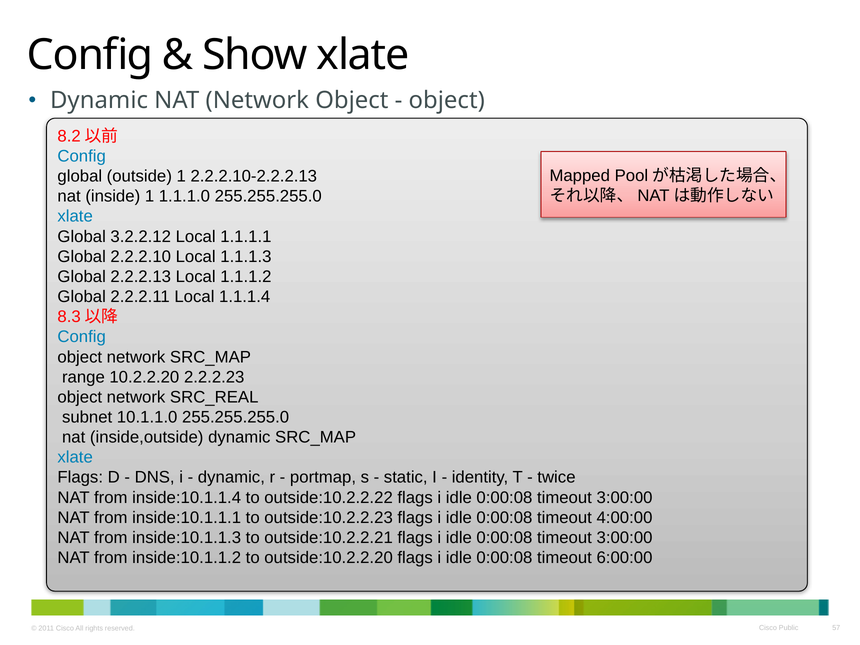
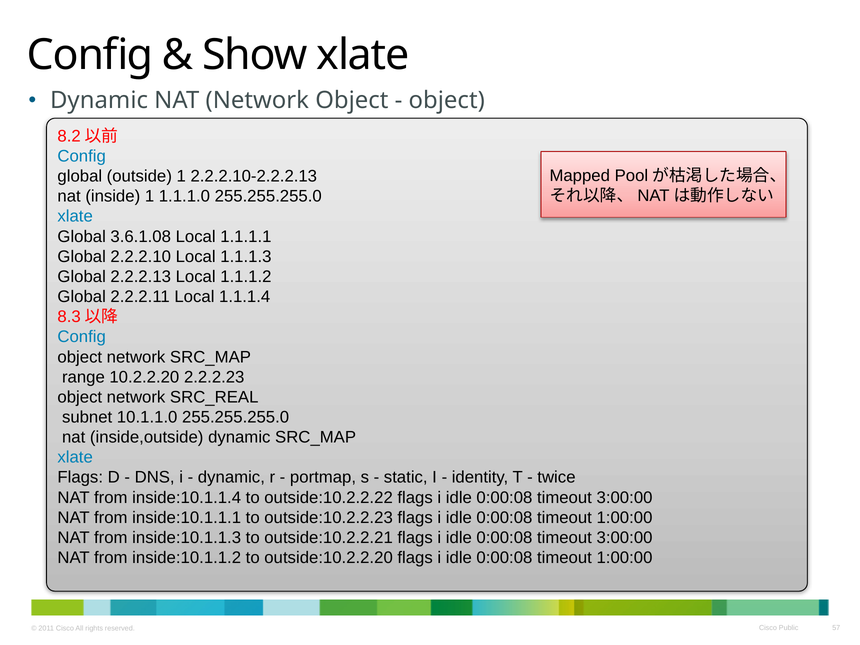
3.2.2.12: 3.2.2.12 -> 3.6.1.08
4:00:00 at (624, 518): 4:00:00 -> 1:00:00
6:00:00 at (624, 558): 6:00:00 -> 1:00:00
